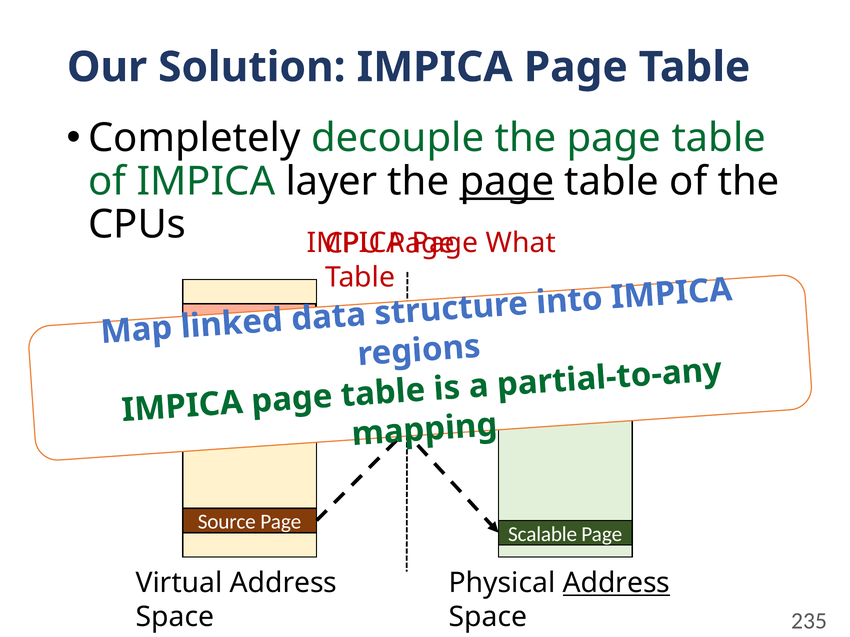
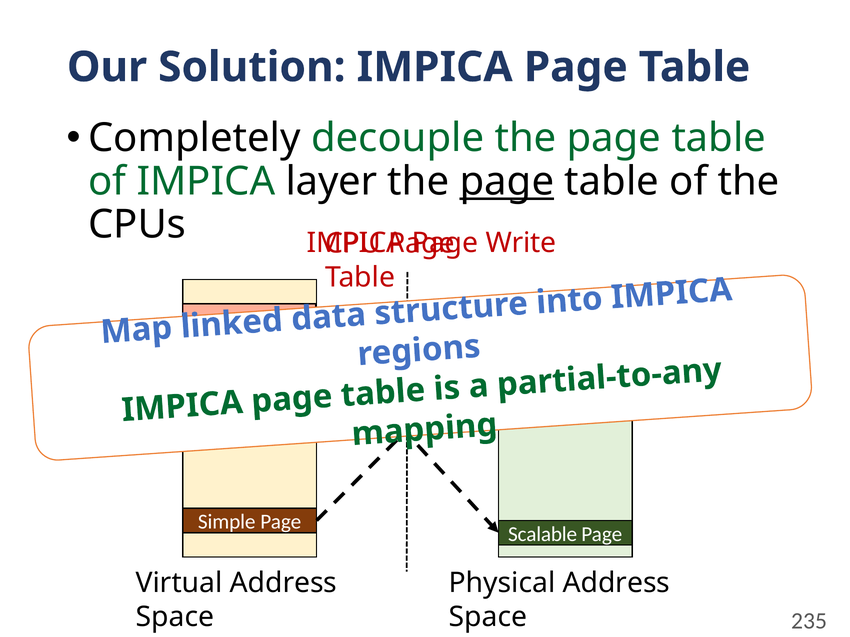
What: What -> Write
Source: Source -> Simple
Address at (616, 583) underline: present -> none
